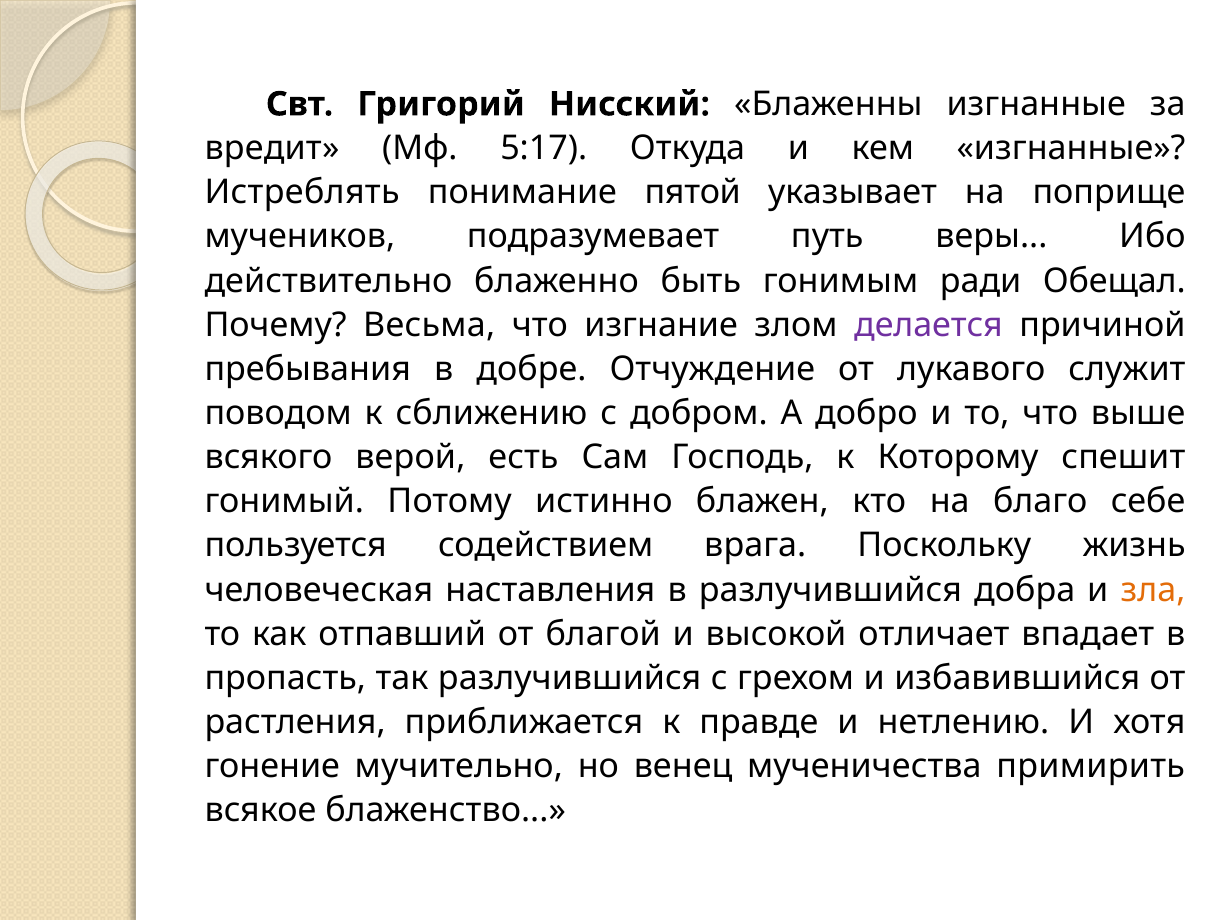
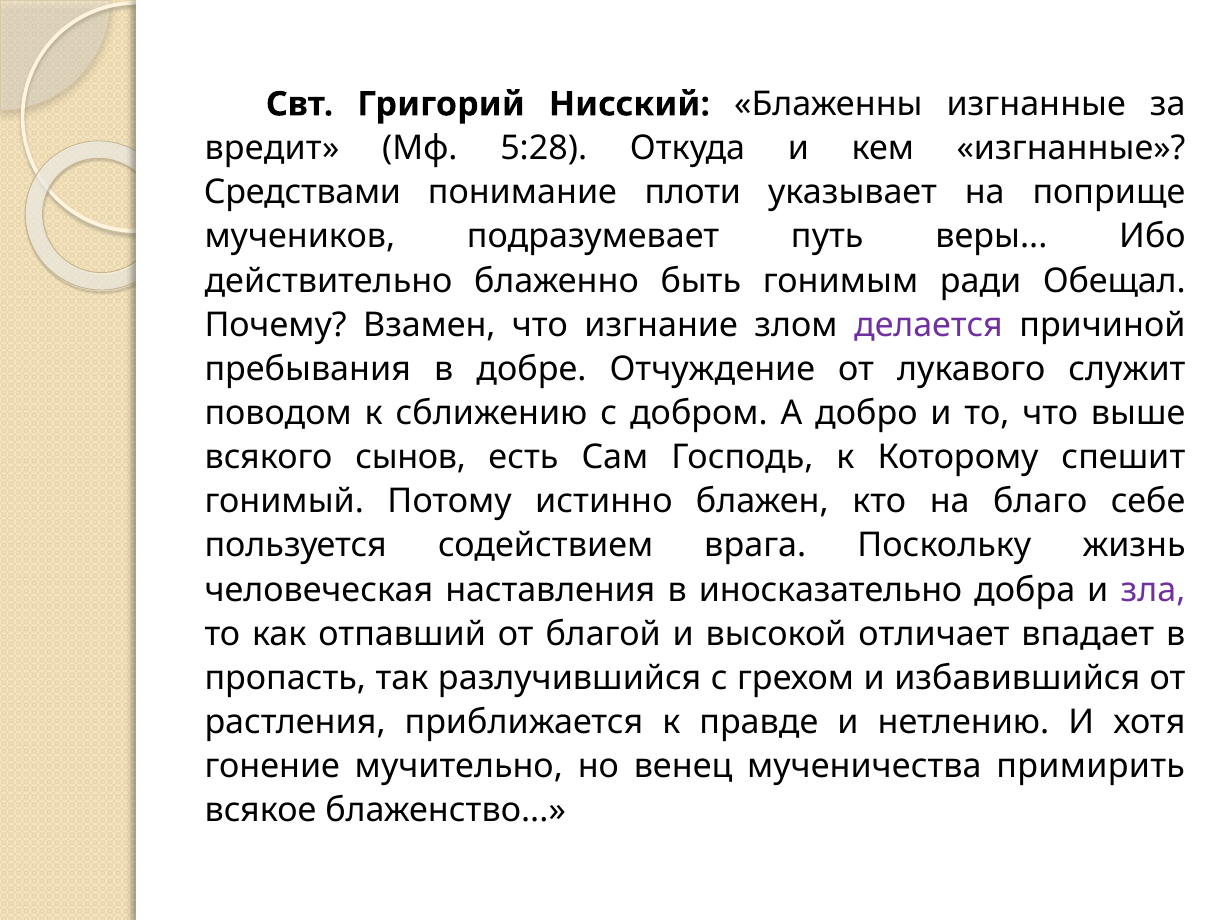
5:17: 5:17 -> 5:28
Истреблять: Истреблять -> Средствами
пятой: пятой -> плоти
Весьма: Весьма -> Взамен
верой: верой -> сынов
в разлучившийся: разлучившийся -> иносказательно
зла colour: orange -> purple
